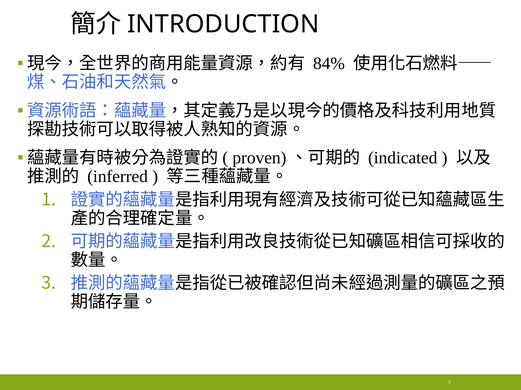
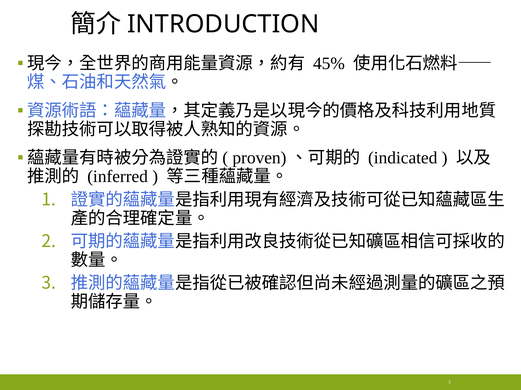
84%: 84% -> 45%
